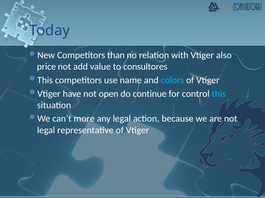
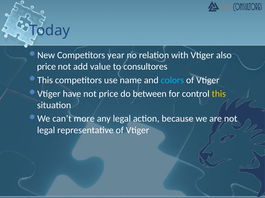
than: than -> year
not open: open -> price
continue: continue -> between
this colour: light blue -> yellow
